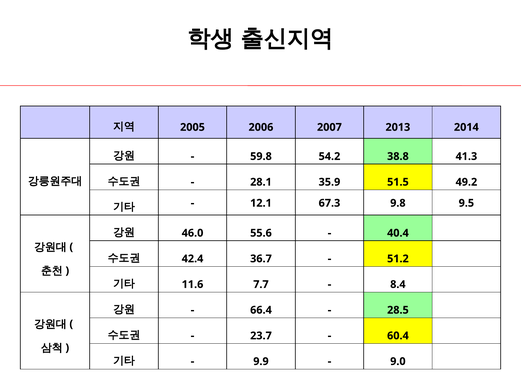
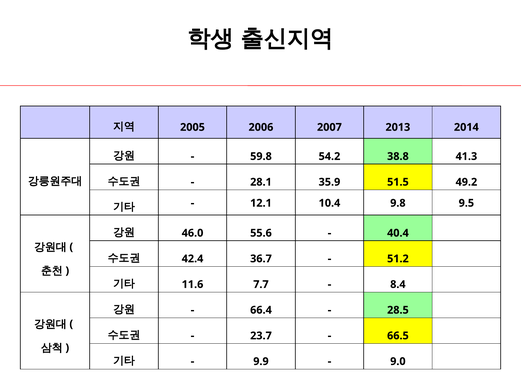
67.3: 67.3 -> 10.4
60.4: 60.4 -> 66.5
